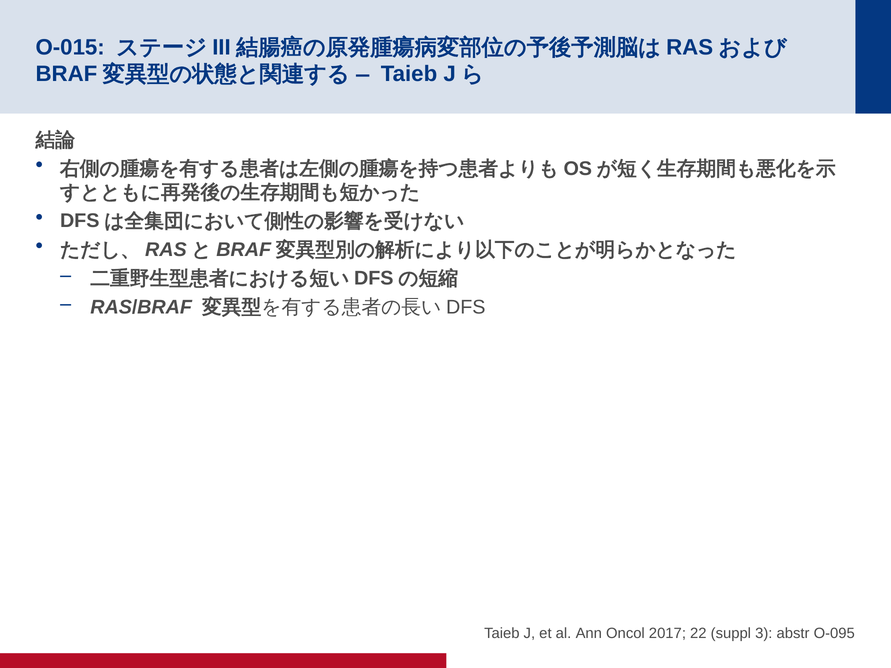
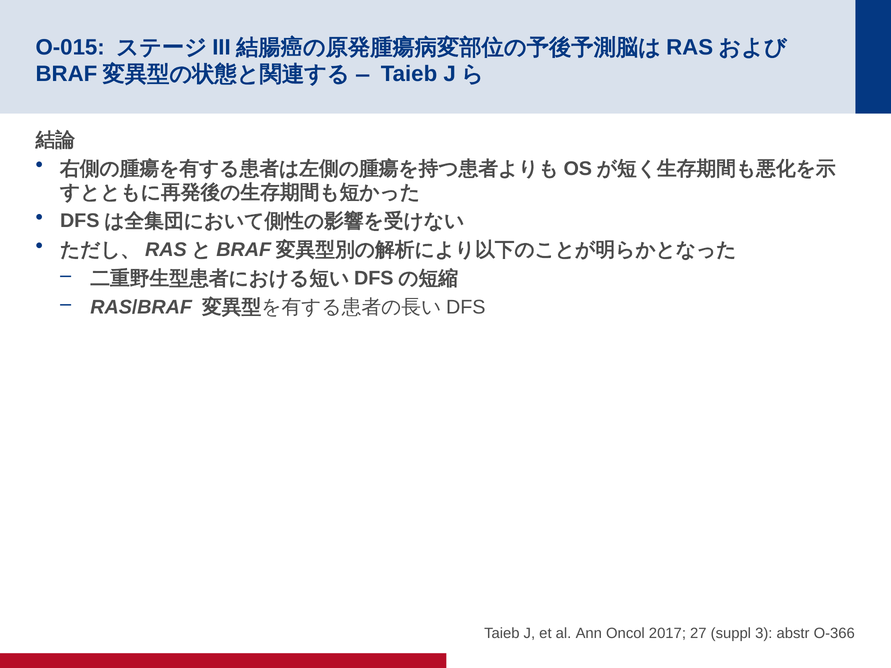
22: 22 -> 27
O-095: O-095 -> O-366
